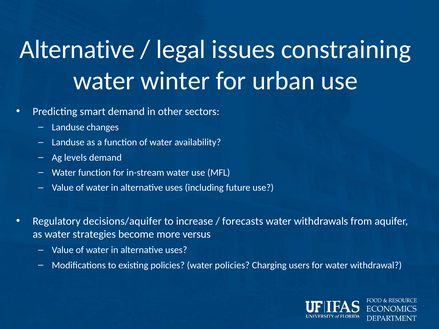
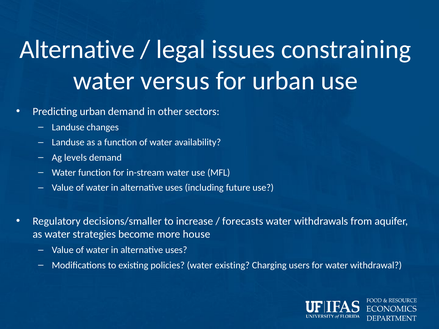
winter: winter -> versus
Predicting smart: smart -> urban
decisions/aquifer: decisions/aquifer -> decisions/smaller
versus: versus -> house
water policies: policies -> existing
